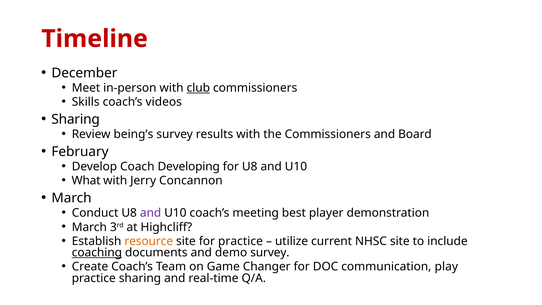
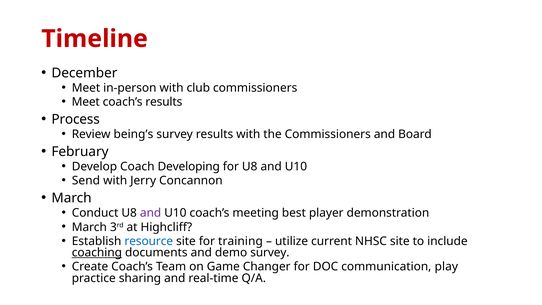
club underline: present -> none
Skills at (86, 102): Skills -> Meet
coach’s videos: videos -> results
Sharing at (76, 119): Sharing -> Process
What: What -> Send
resource colour: orange -> blue
for practice: practice -> training
